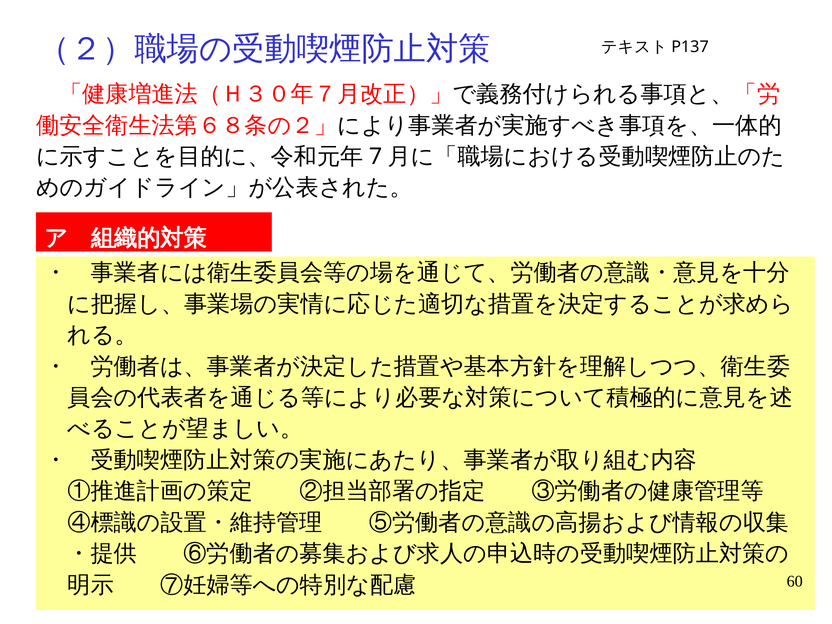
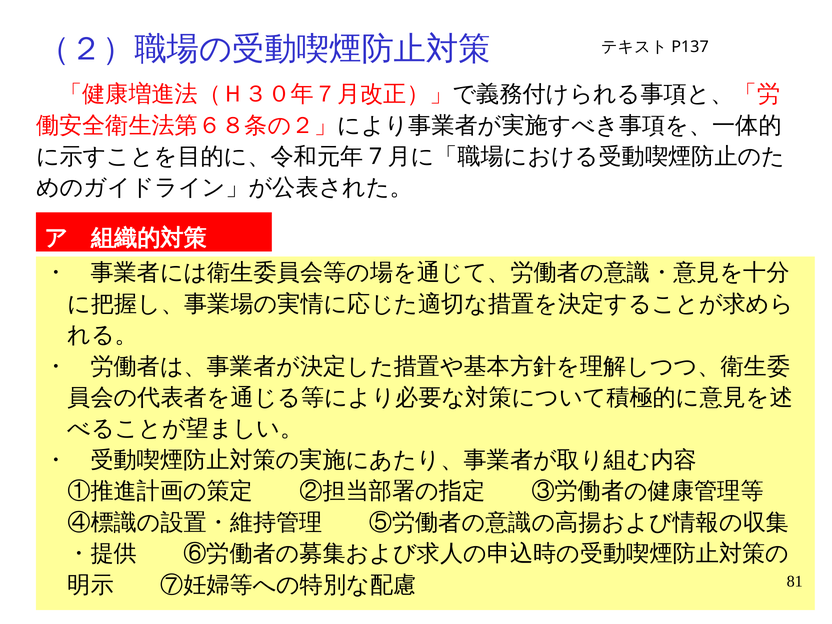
60: 60 -> 81
